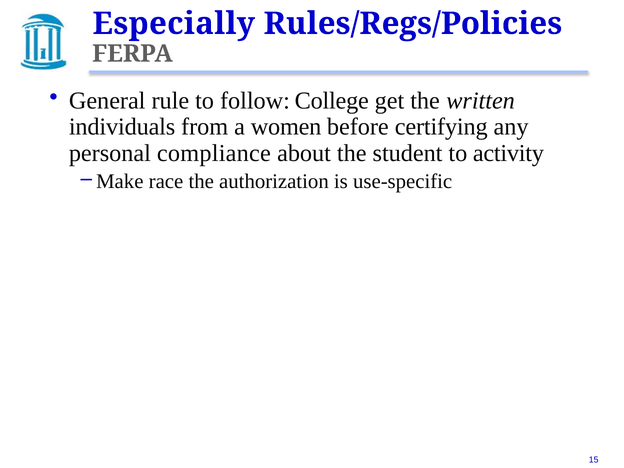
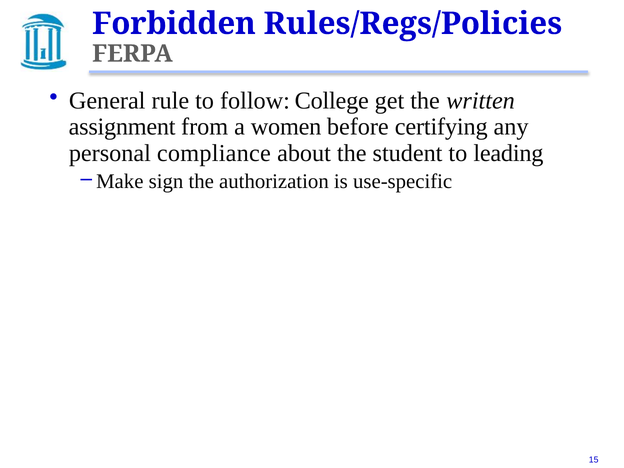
Especially: Especially -> Forbidden
individuals: individuals -> assignment
activity: activity -> leading
race: race -> sign
